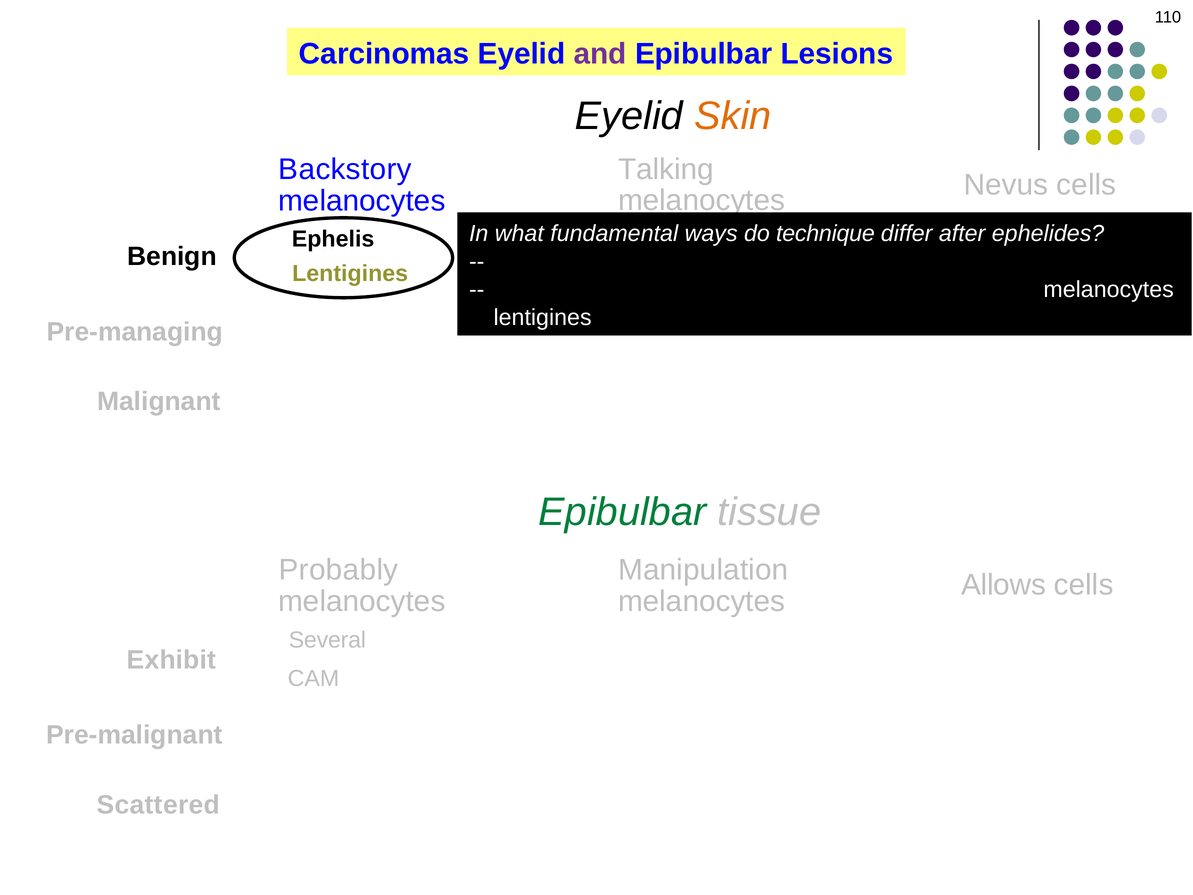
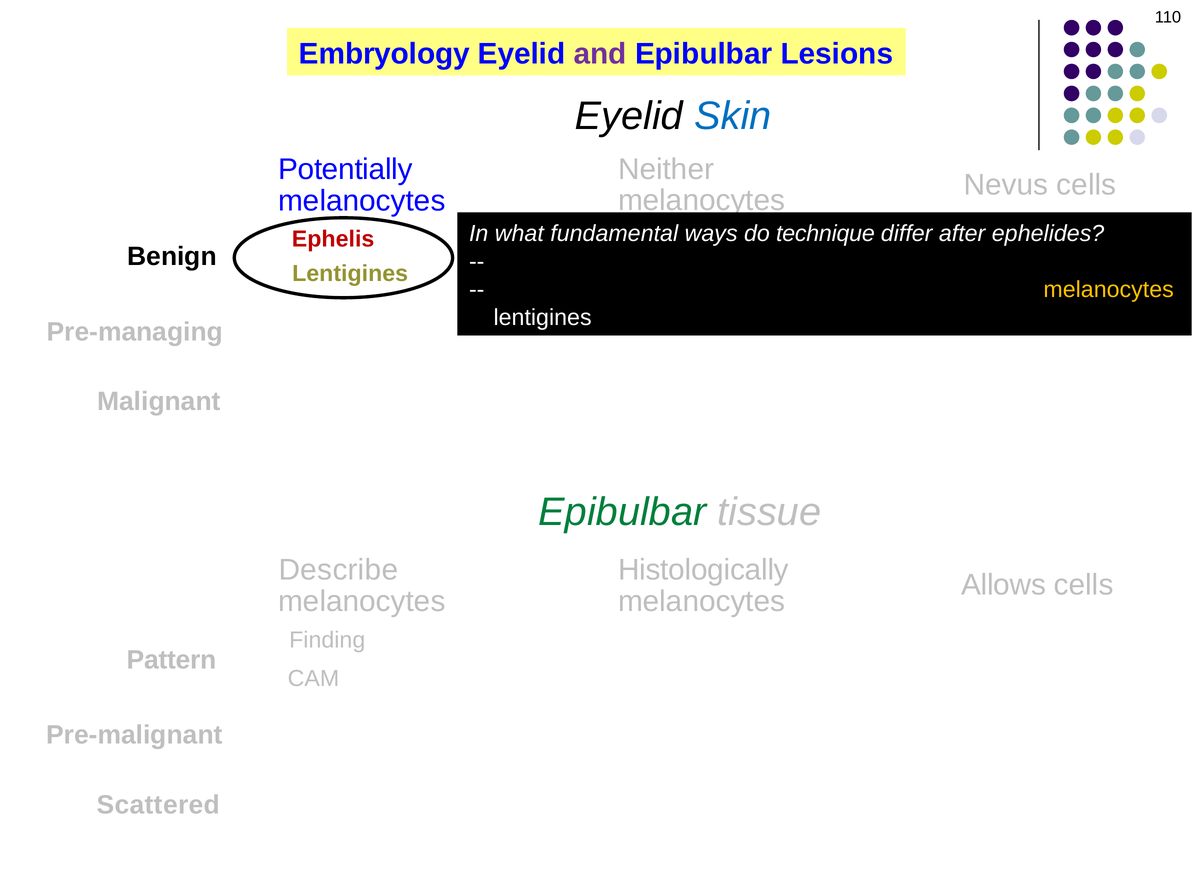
Carcinomas: Carcinomas -> Embryology
Skin colour: orange -> blue
Talking: Talking -> Neither
Backstory: Backstory -> Potentially
Ephelis colour: black -> red
melanocytes at (1109, 289) colour: white -> yellow
Manipulation: Manipulation -> Histologically
Probably: Probably -> Describe
Several: Several -> Finding
Exhibit: Exhibit -> Pattern
